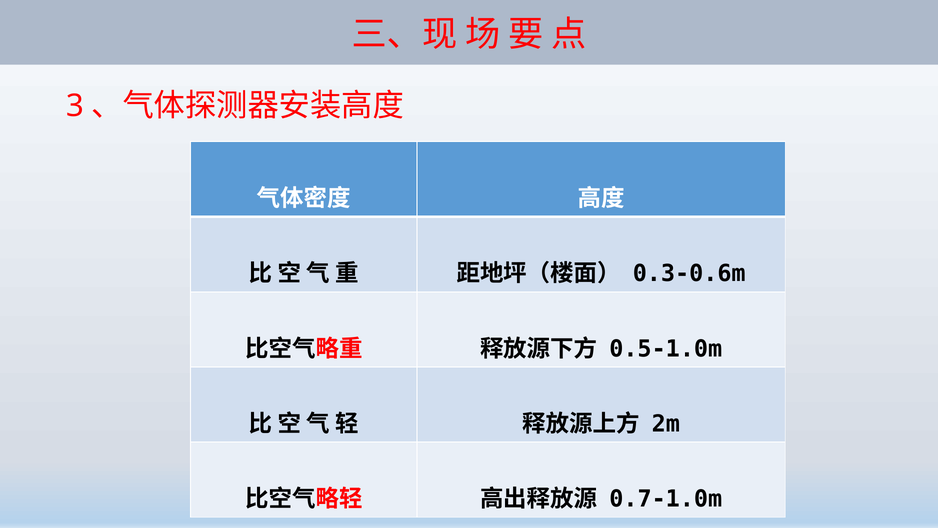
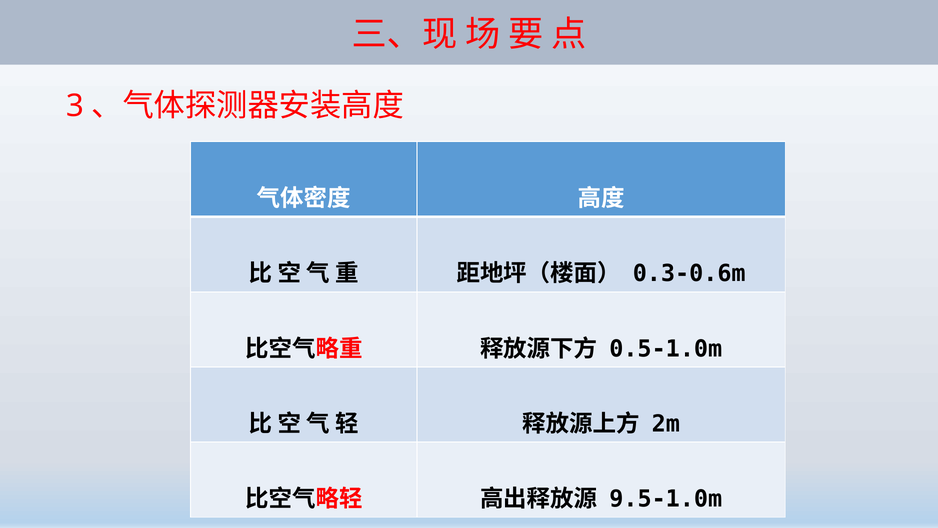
0.7-1.0m: 0.7-1.0m -> 9.5-1.0m
